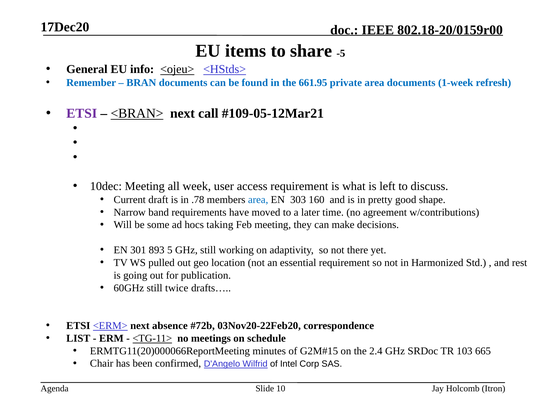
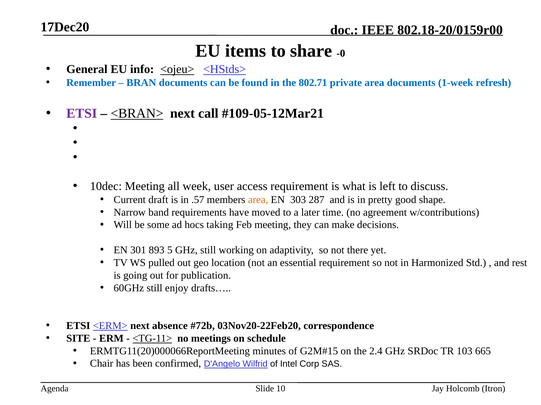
-5: -5 -> -0
661.95: 661.95 -> 802.71
.78: .78 -> .57
area at (258, 200) colour: blue -> orange
160: 160 -> 287
twice: twice -> enjoy
LIST: LIST -> SITE
